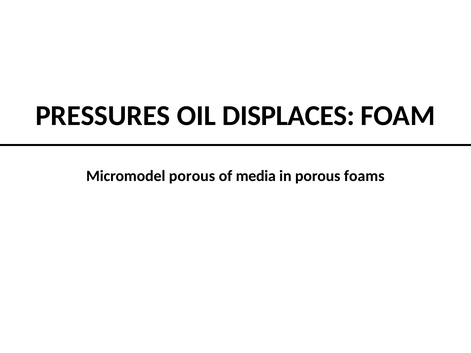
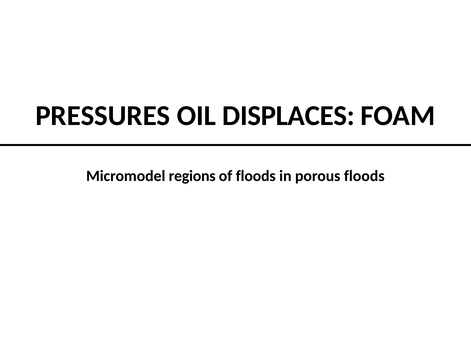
Micromodel porous: porous -> regions
of media: media -> floods
porous foams: foams -> floods
